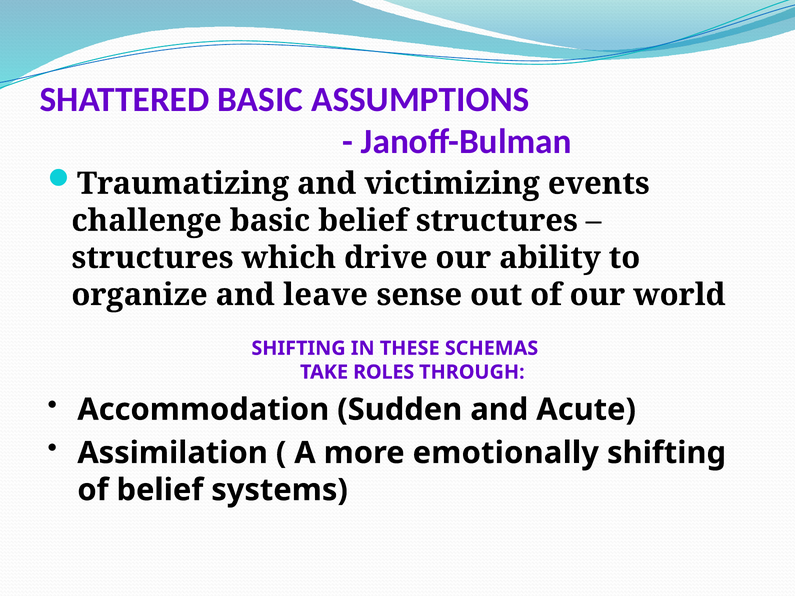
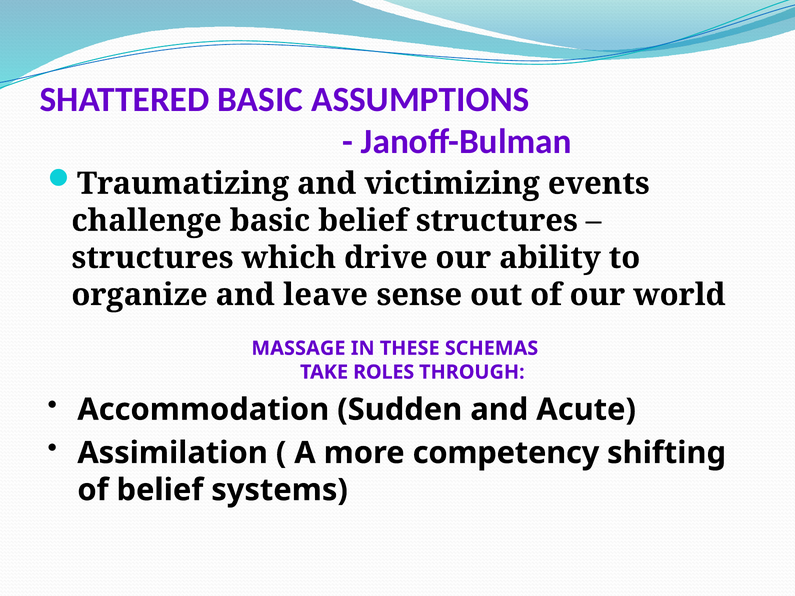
SHIFTING at (298, 348): SHIFTING -> MASSAGE
emotionally: emotionally -> competency
